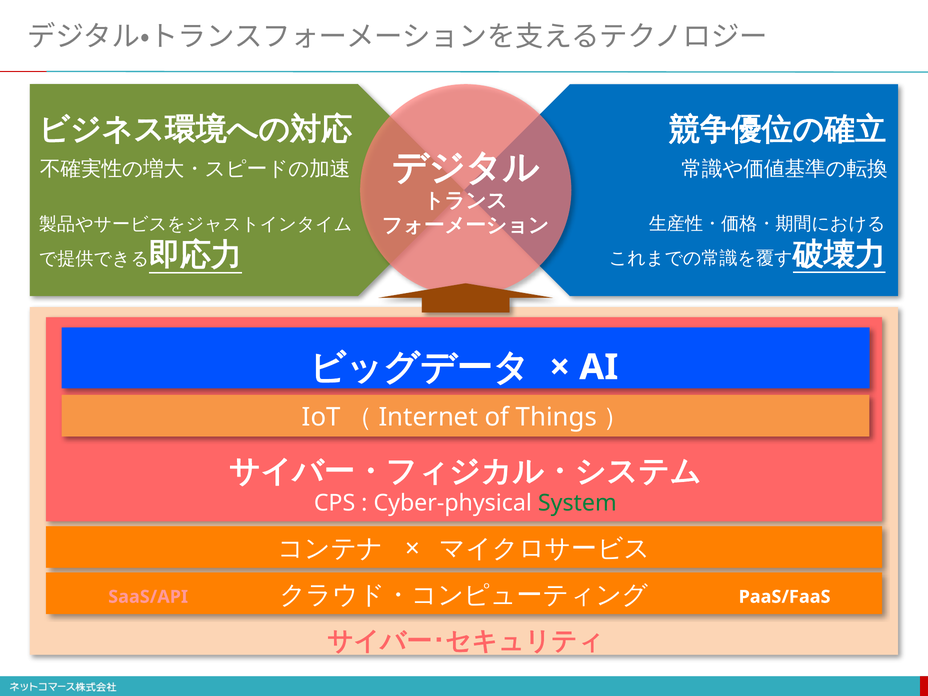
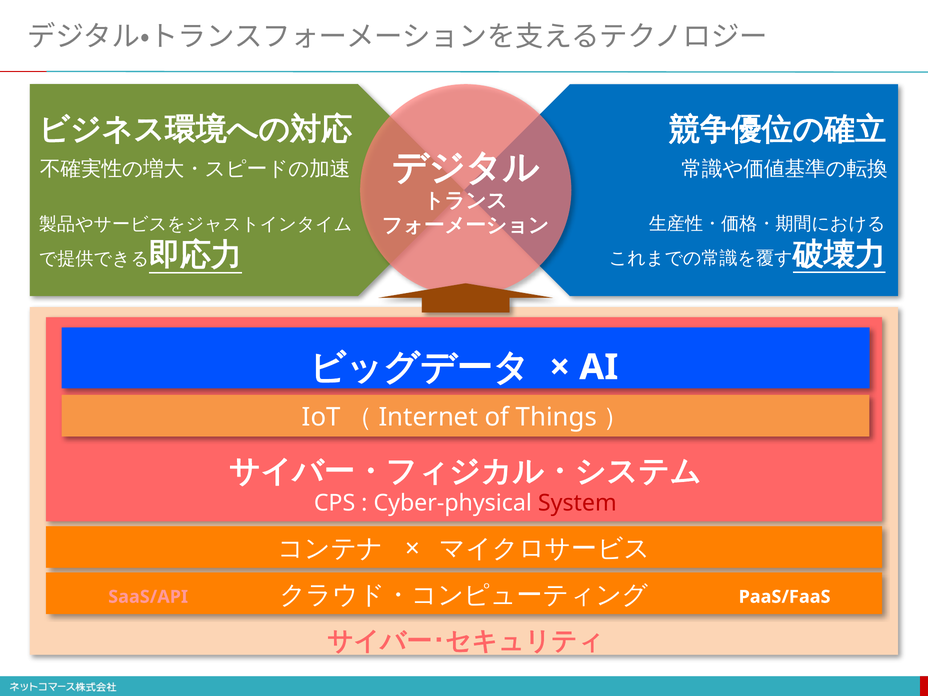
System colour: green -> red
